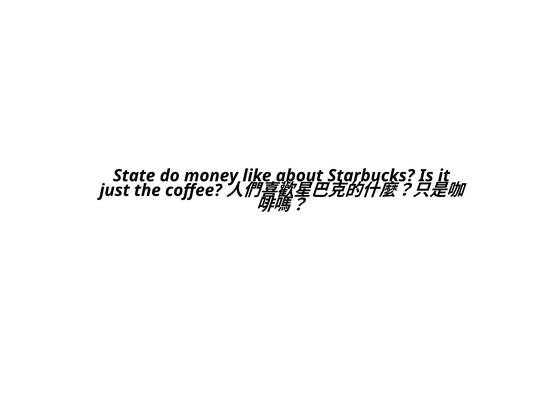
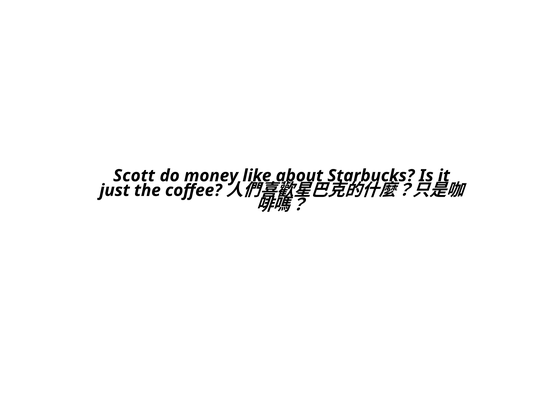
State: State -> Scott
